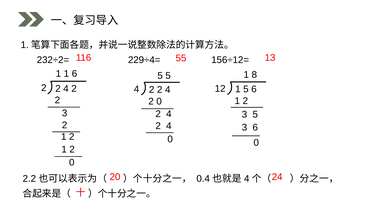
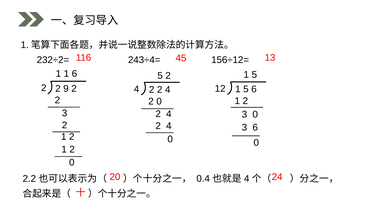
55: 55 -> 45
229÷4=: 229÷4= -> 243÷4=
8 at (254, 75): 8 -> 5
5 5: 5 -> 2
4 at (66, 89): 4 -> 9
3 5: 5 -> 0
